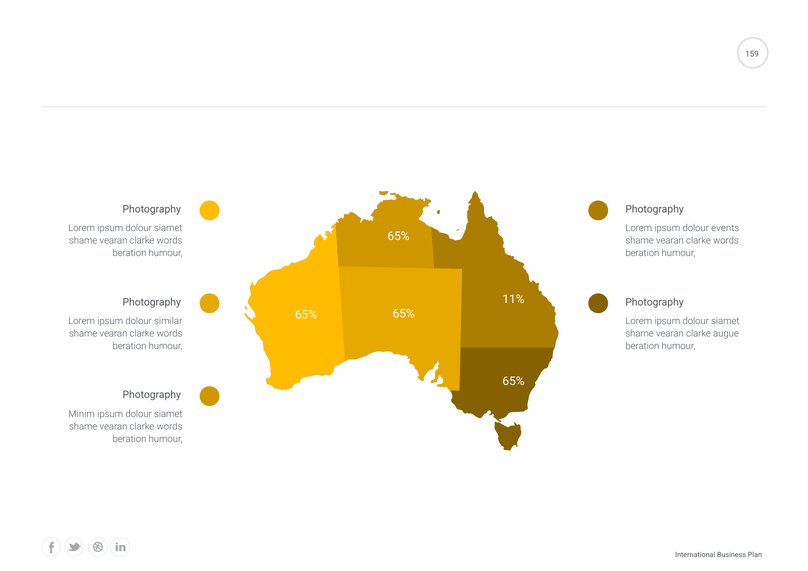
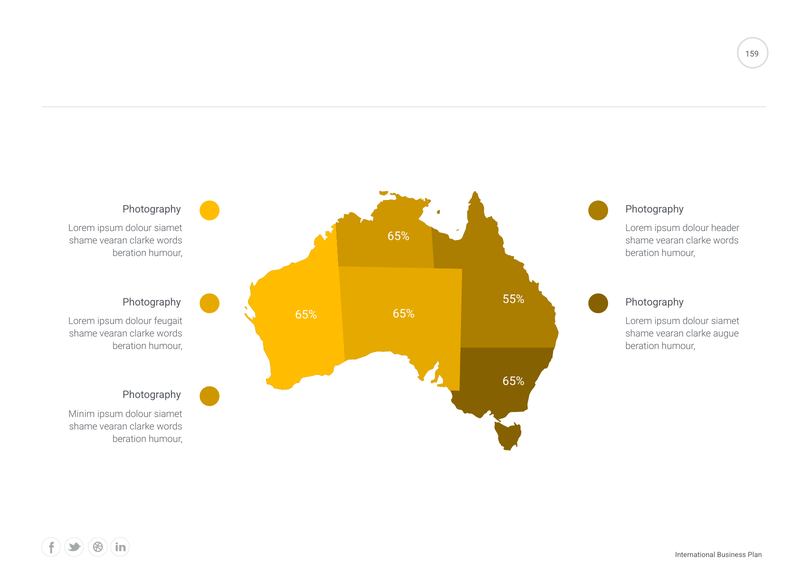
events: events -> header
11%: 11% -> 55%
similar: similar -> feugait
